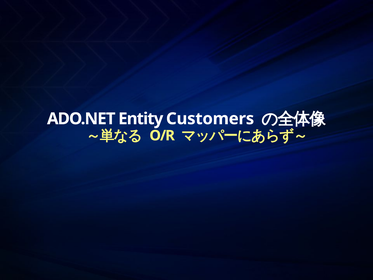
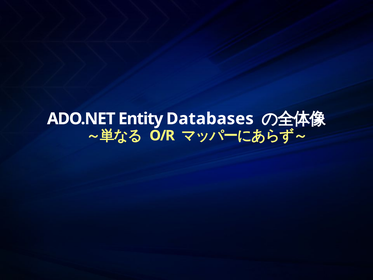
Customers: Customers -> Databases
